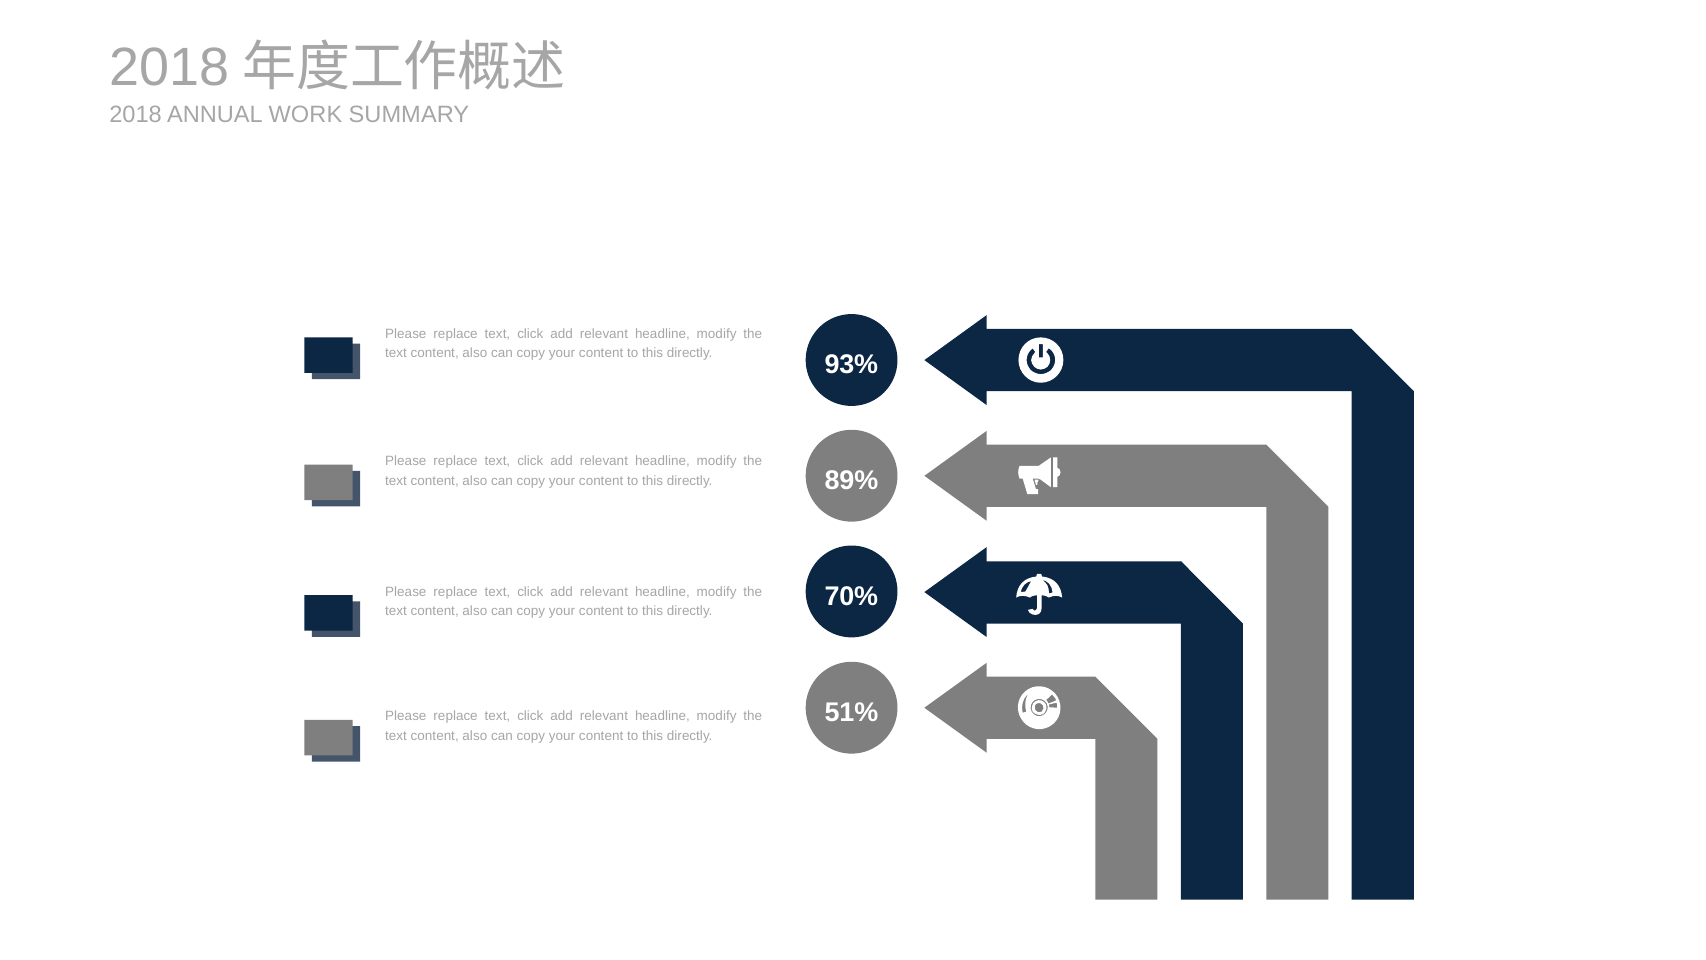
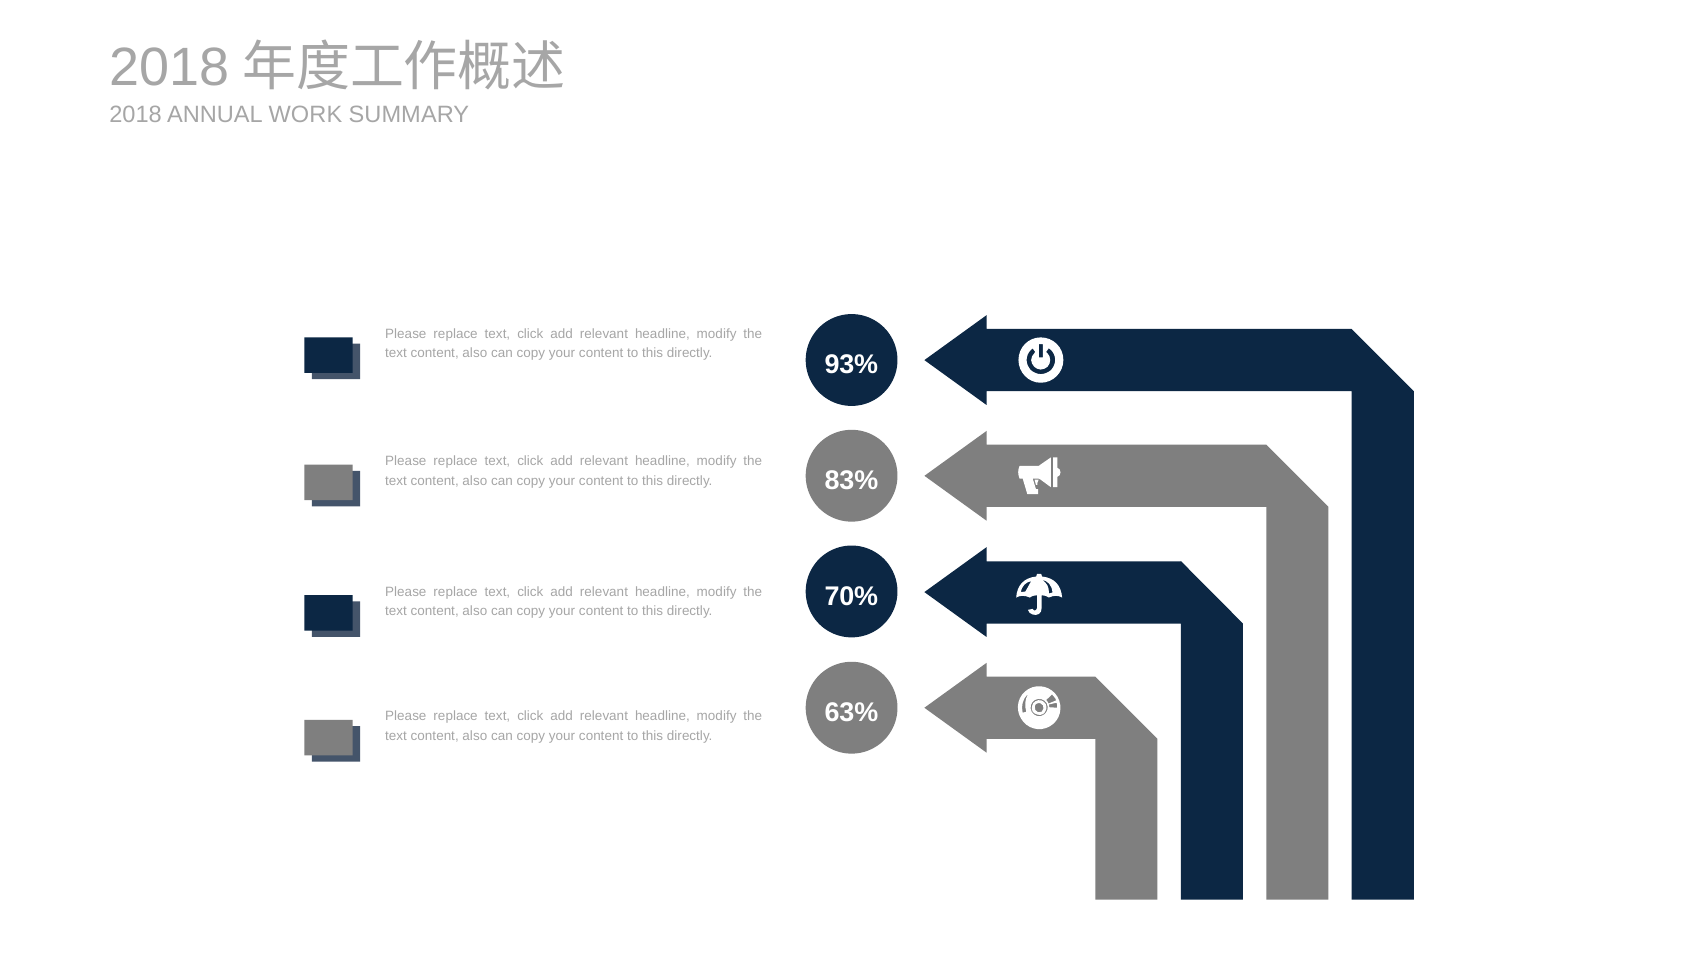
89%: 89% -> 83%
51%: 51% -> 63%
